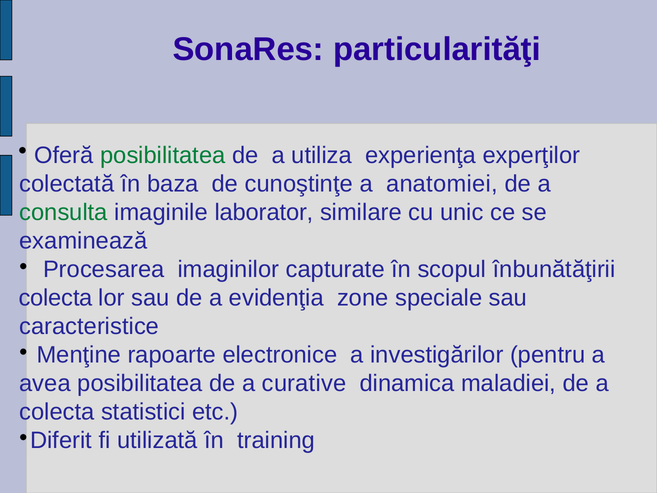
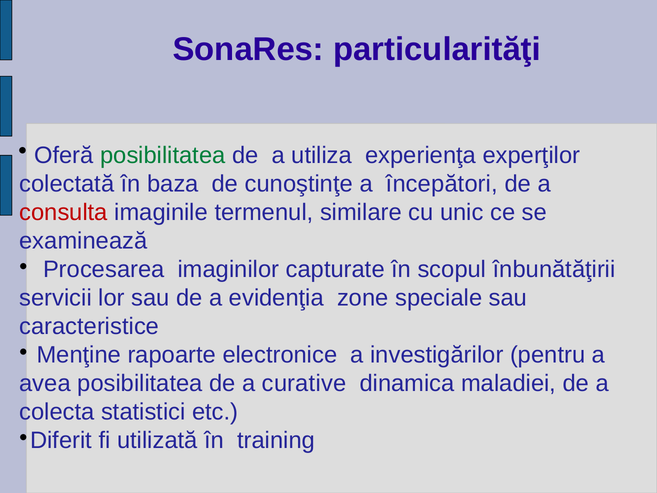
anatomiei: anatomiei -> începători
consulta colour: green -> red
laborator: laborator -> termenul
colecta at (56, 298): colecta -> servicii
